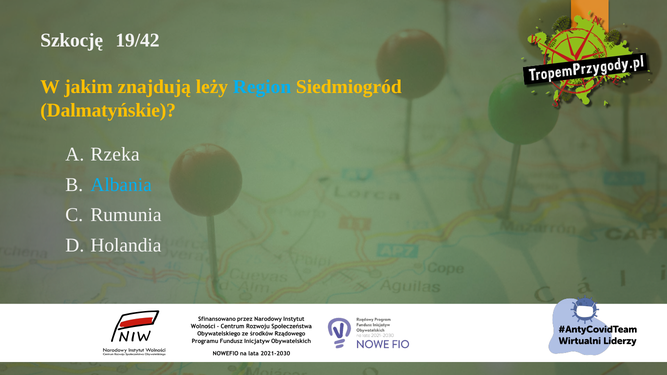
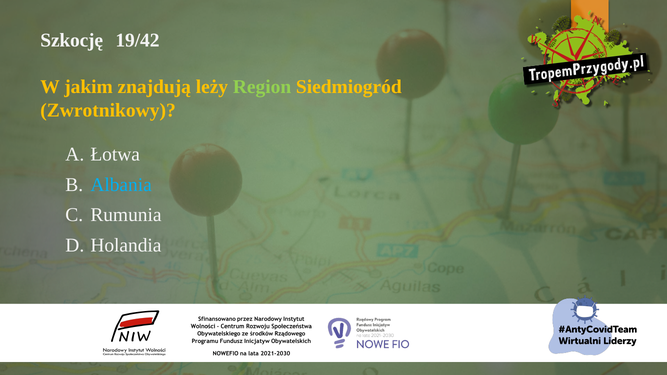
Region colour: light blue -> light green
Dalmatyńskie: Dalmatyńskie -> Zwrotnikowy
Rzeka: Rzeka -> Łotwa
